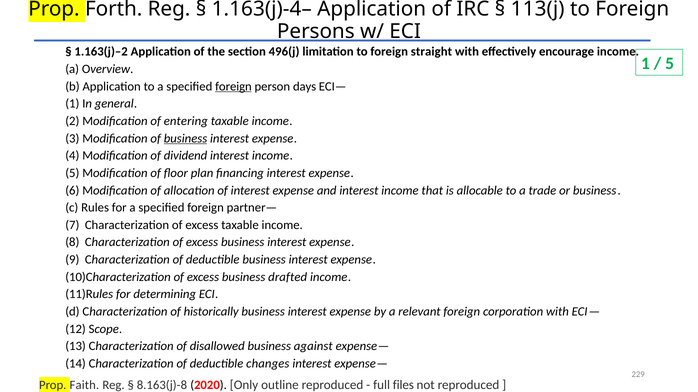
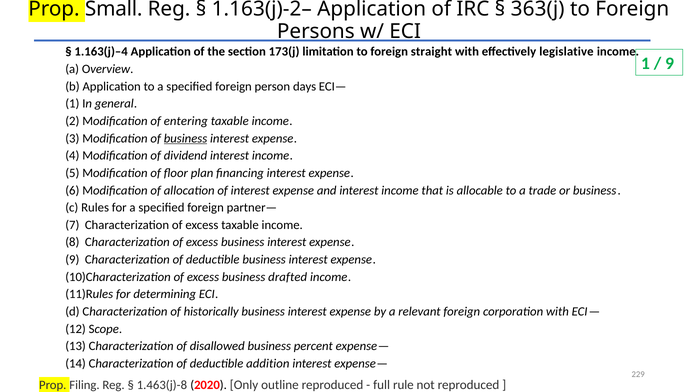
Forth: Forth -> Small
1.163(j)-4–: 1.163(j)-4– -> 1.163(j)-2–
113(j: 113(j -> 363(j
1.163(j)–2: 1.163(j)–2 -> 1.163(j)–4
496(j: 496(j -> 173(j
encourage: encourage -> legislative
5 at (670, 63): 5 -> 9
foreign at (233, 87) underline: present -> none
against: against -> percent
changes: changes -> addition
Faith: Faith -> Filing
8.163(j)-8: 8.163(j)-8 -> 1.463(j)-8
files: files -> rule
